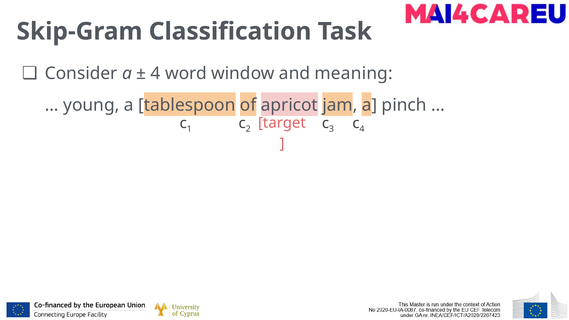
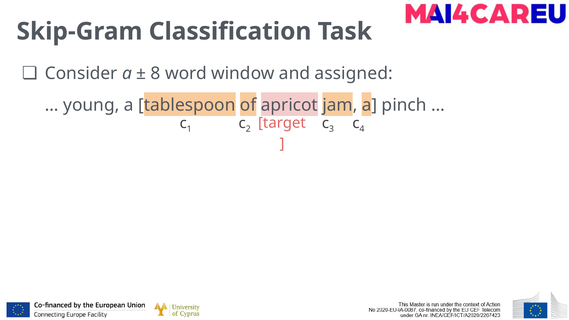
4 at (156, 73): 4 -> 8
meaning: meaning -> assigned
